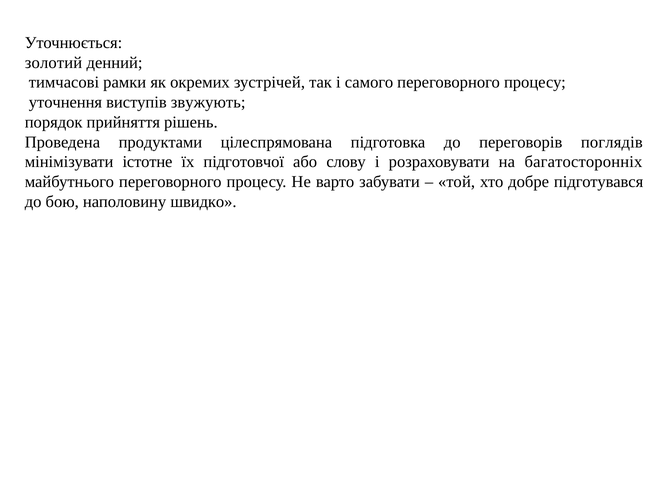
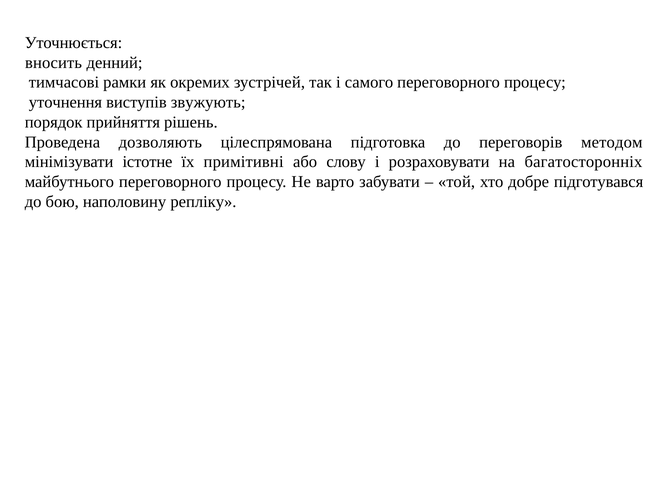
золотий: золотий -> вносить
продуктами: продуктами -> дозволяють
поглядів: поглядів -> методом
підготовчої: підготовчої -> примітивні
швидко: швидко -> репліку
